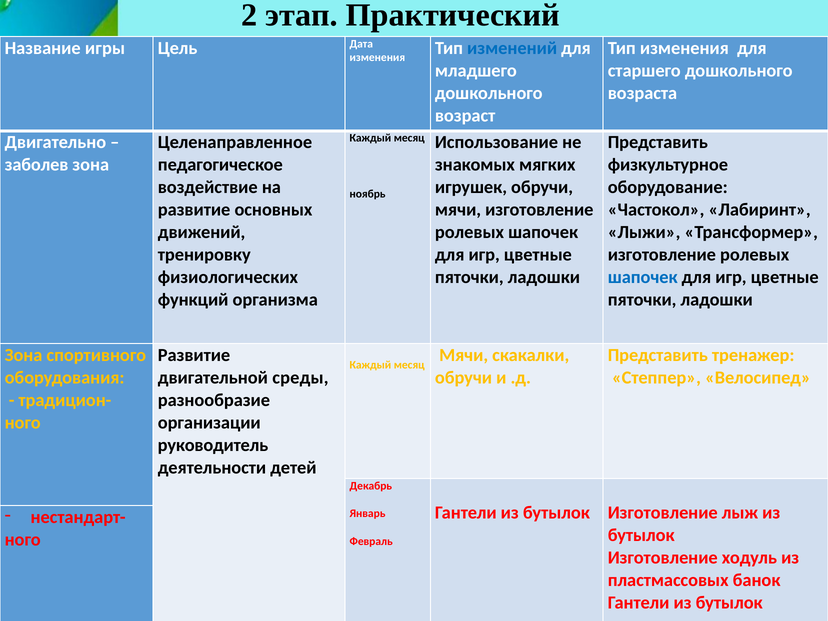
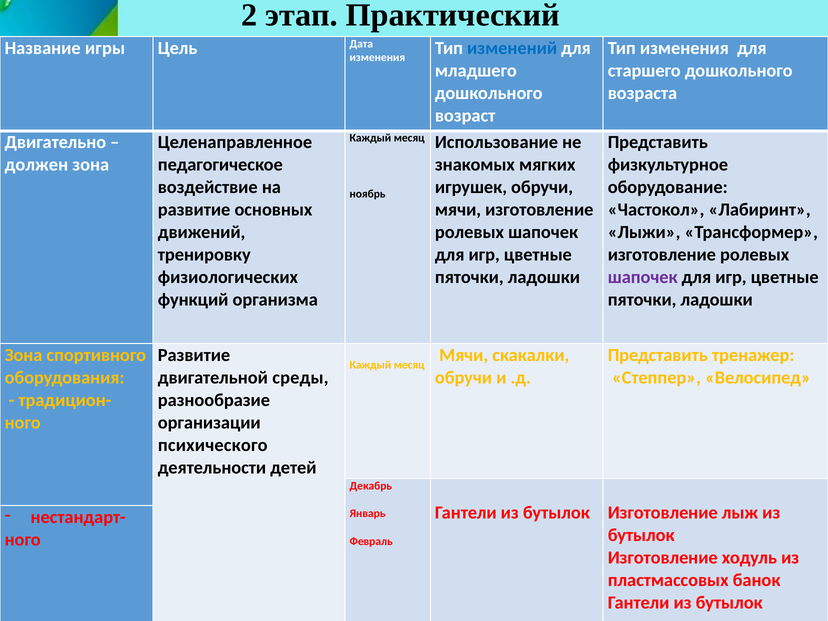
заболев: заболев -> должен
шапочек at (643, 277) colour: blue -> purple
руководитель: руководитель -> психического
